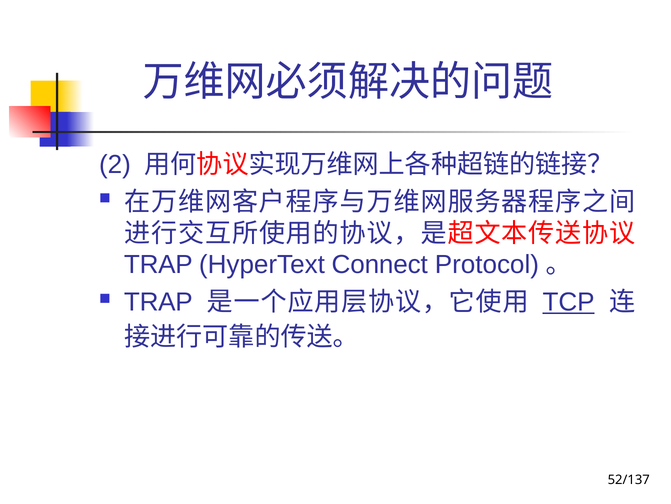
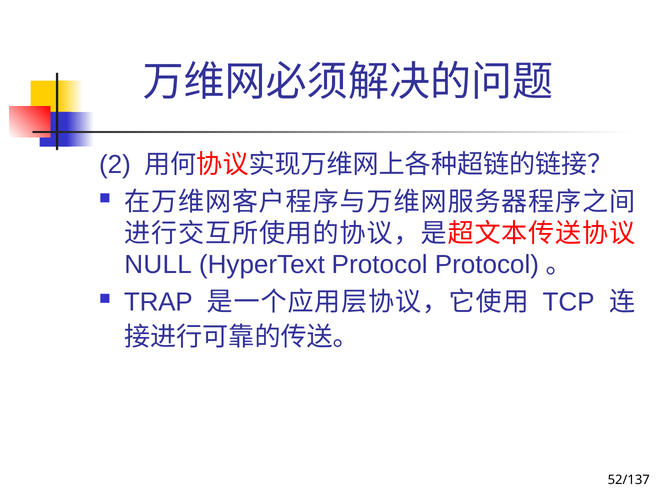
TRAP at (158, 264): TRAP -> NULL
HyperText Connect: Connect -> Protocol
TCP underline: present -> none
